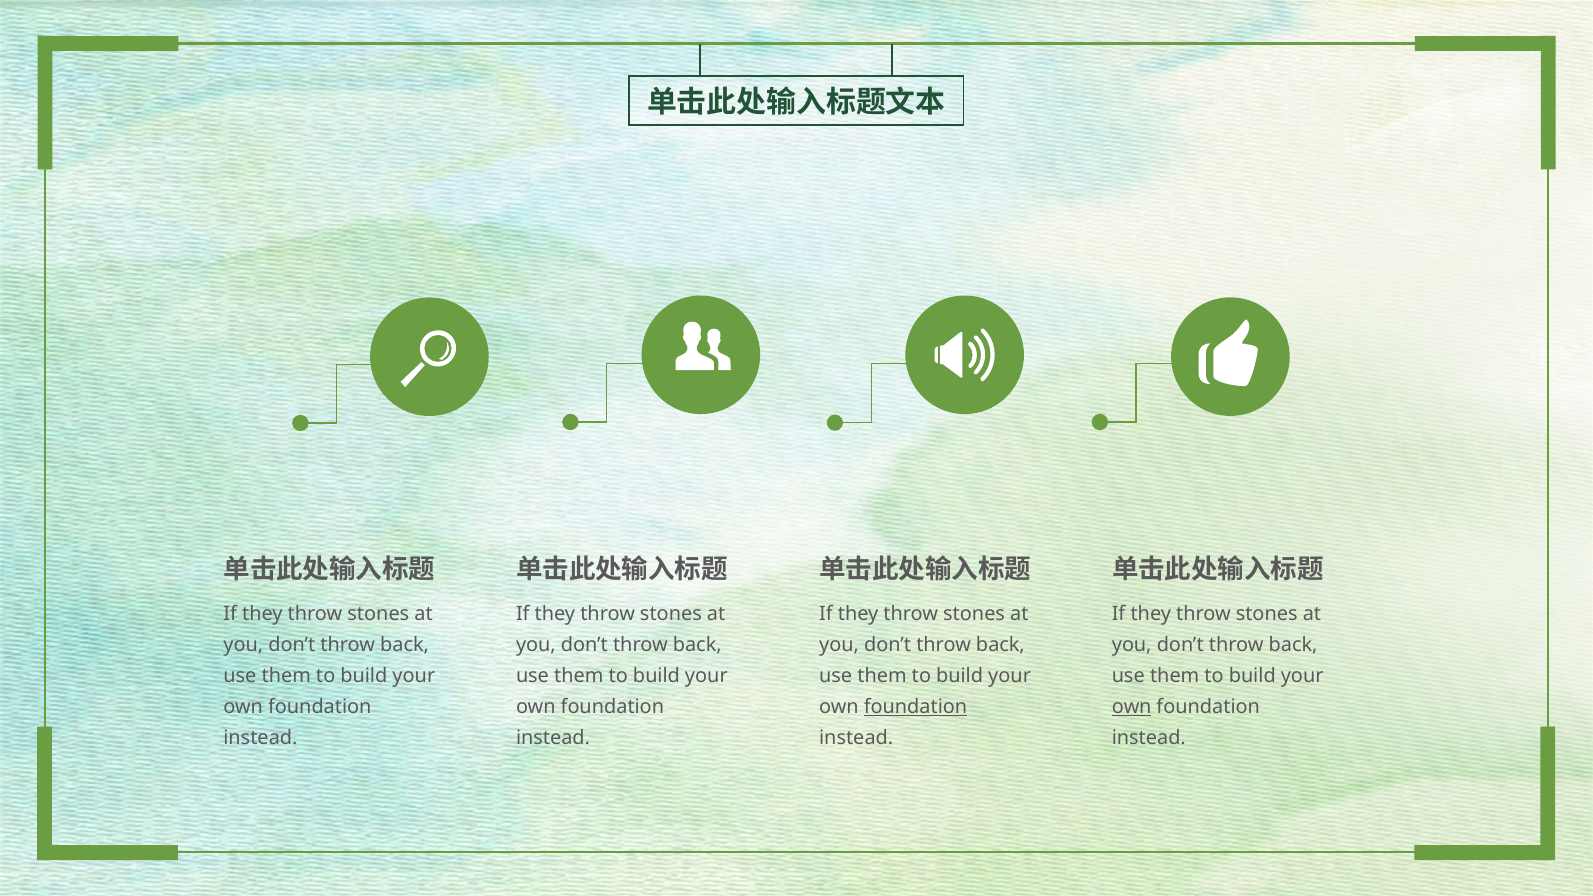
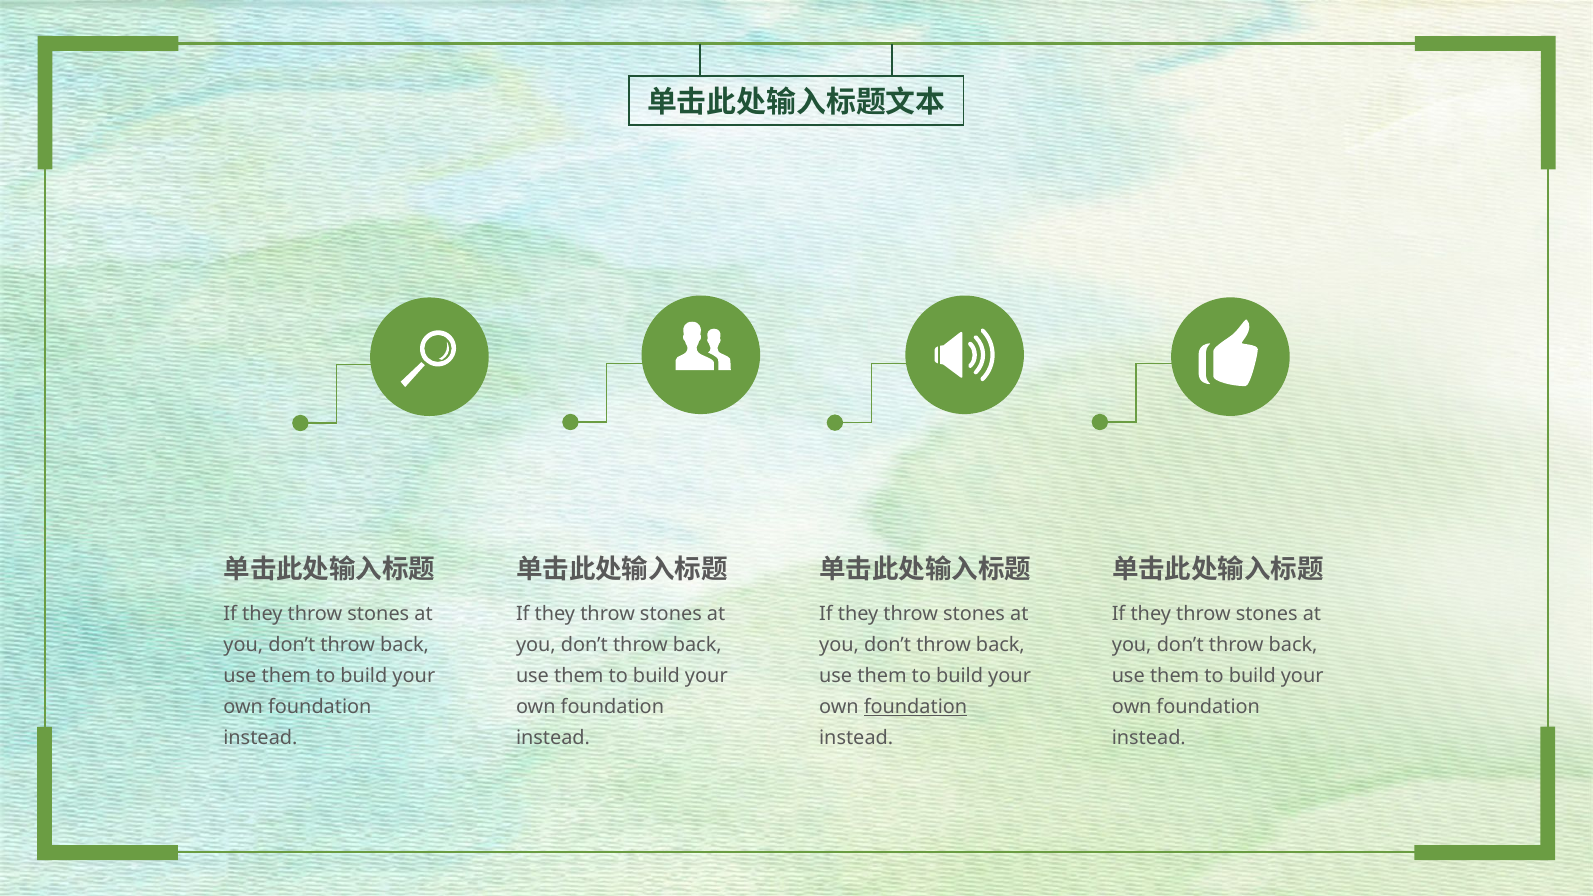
own at (1132, 707) underline: present -> none
